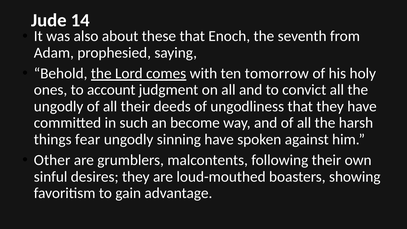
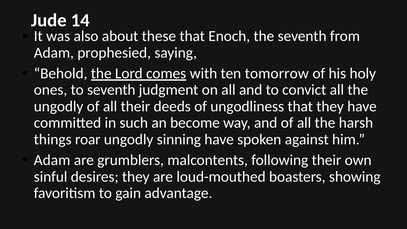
to account: account -> seventh
fear: fear -> roar
Other at (52, 160): Other -> Adam
